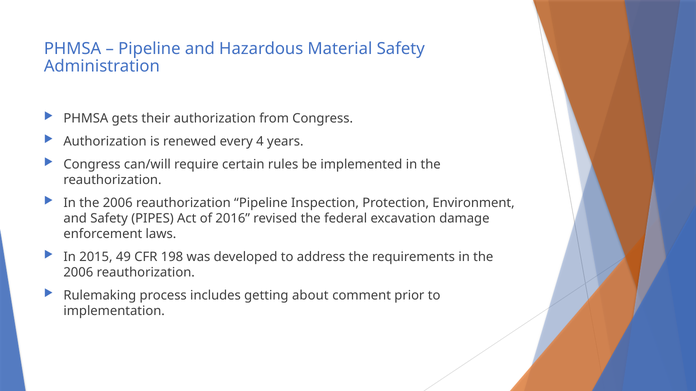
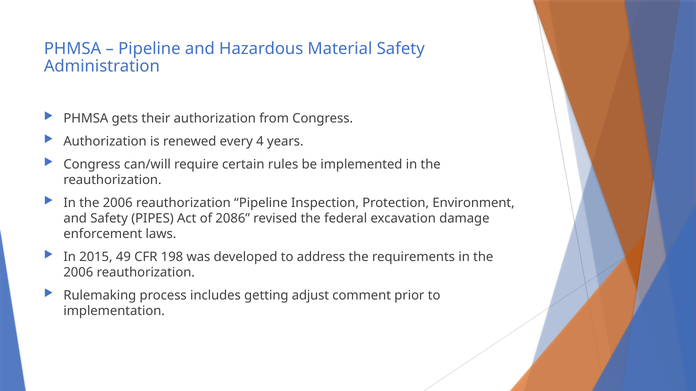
2016: 2016 -> 2086
about: about -> adjust
